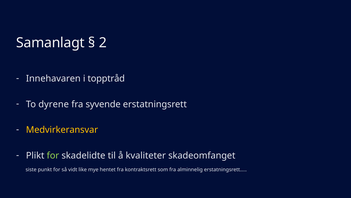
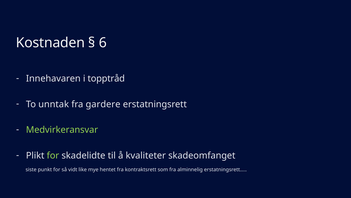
Samanlagt: Samanlagt -> Kostnaden
2: 2 -> 6
dyrene: dyrene -> unntak
syvende: syvende -> gardere
Medvirkeransvar colour: yellow -> light green
